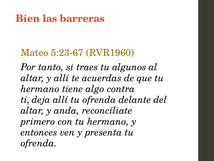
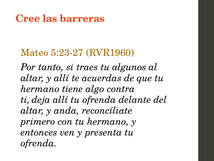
Bien: Bien -> Cree
5:23-67: 5:23-67 -> 5:23-27
